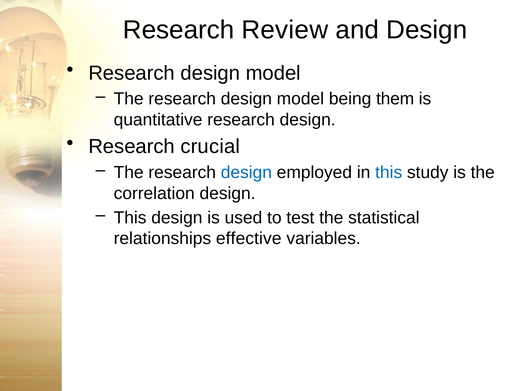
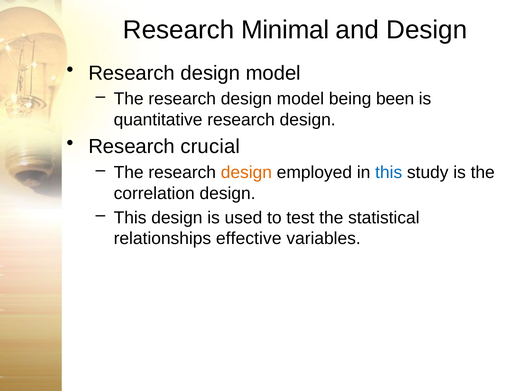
Review: Review -> Minimal
them: them -> been
design at (246, 172) colour: blue -> orange
